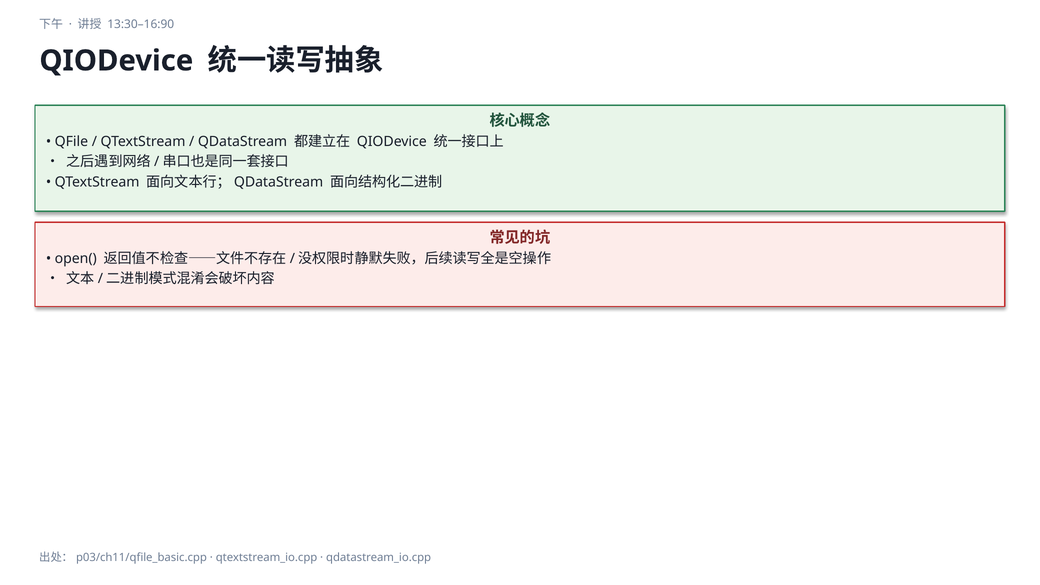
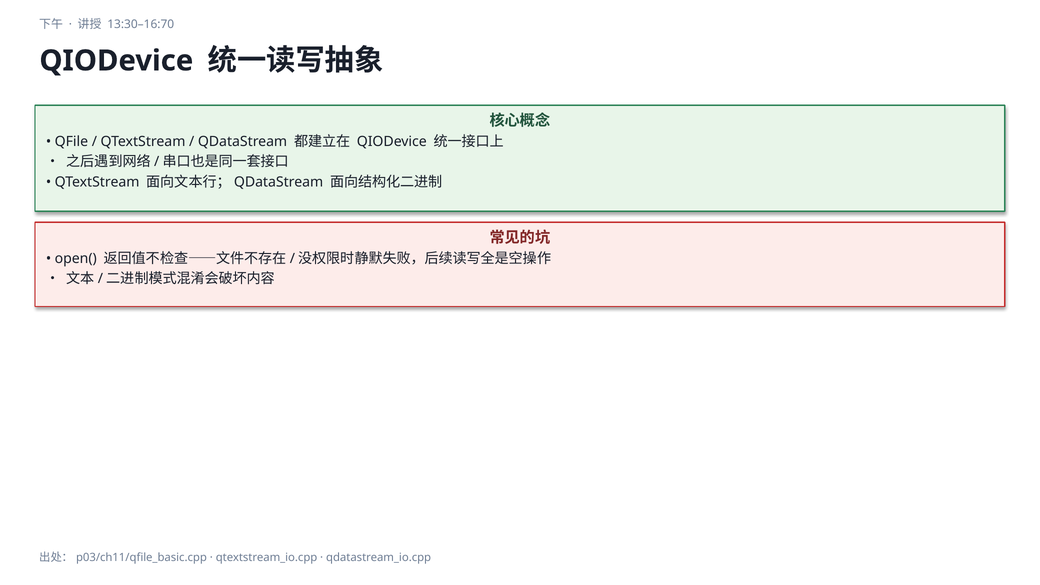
13:30–16:90: 13:30–16:90 -> 13:30–16:70
